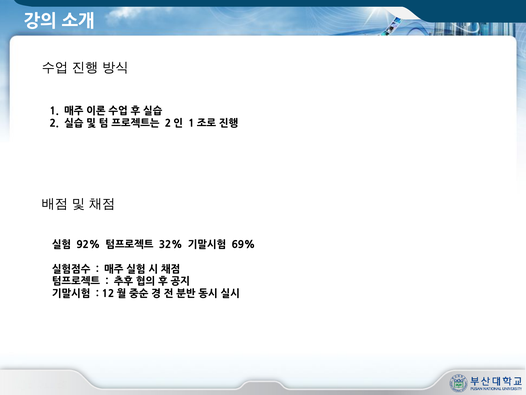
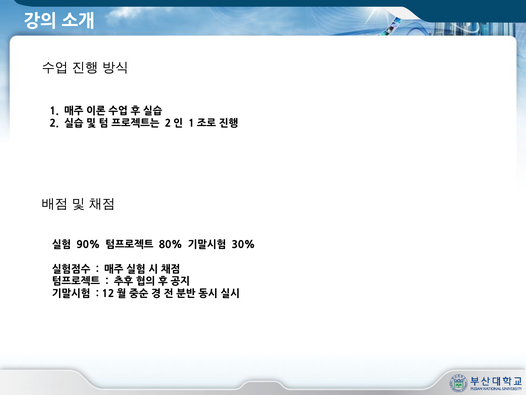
92%: 92% -> 90%
32%: 32% -> 80%
69%: 69% -> 30%
